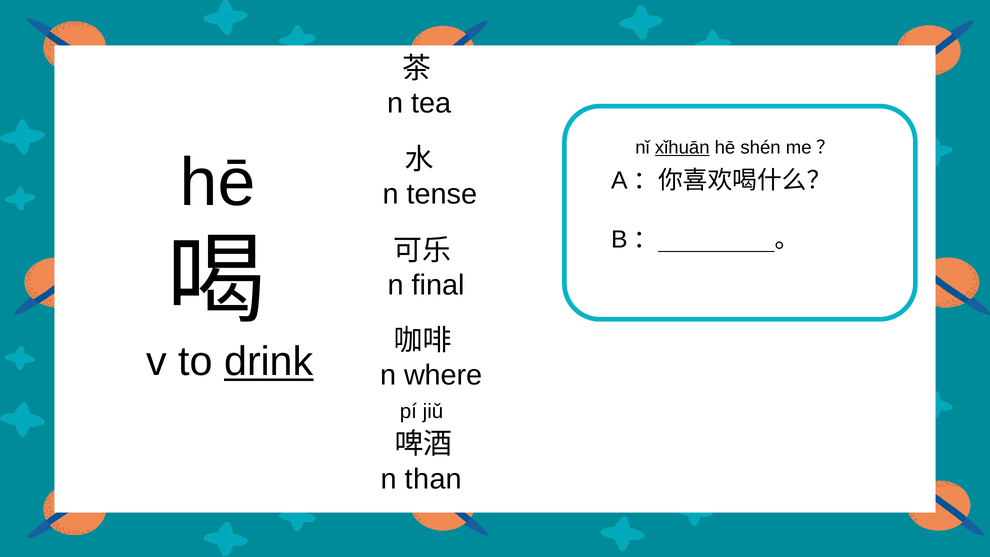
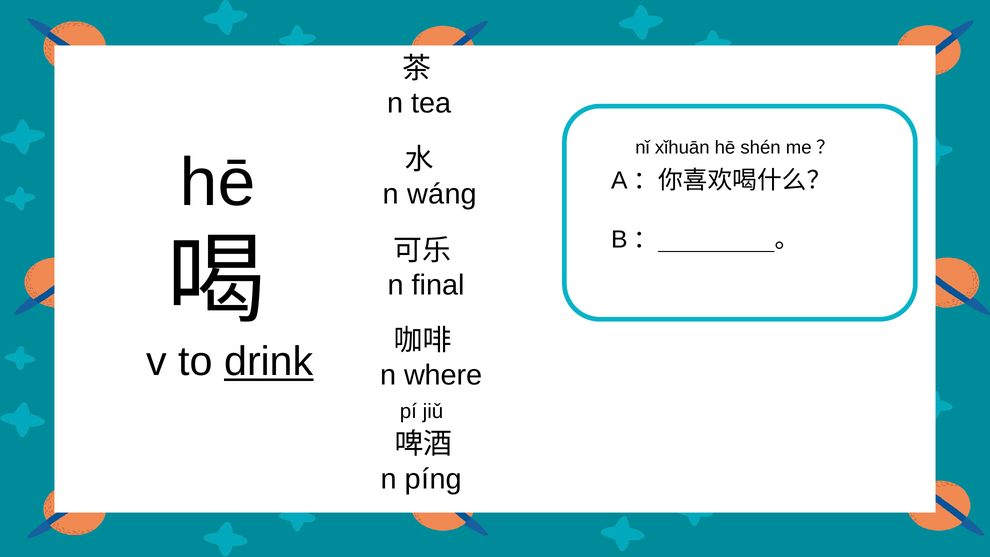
xǐhuān underline: present -> none
tense: tense -> wáng
than: than -> píng
